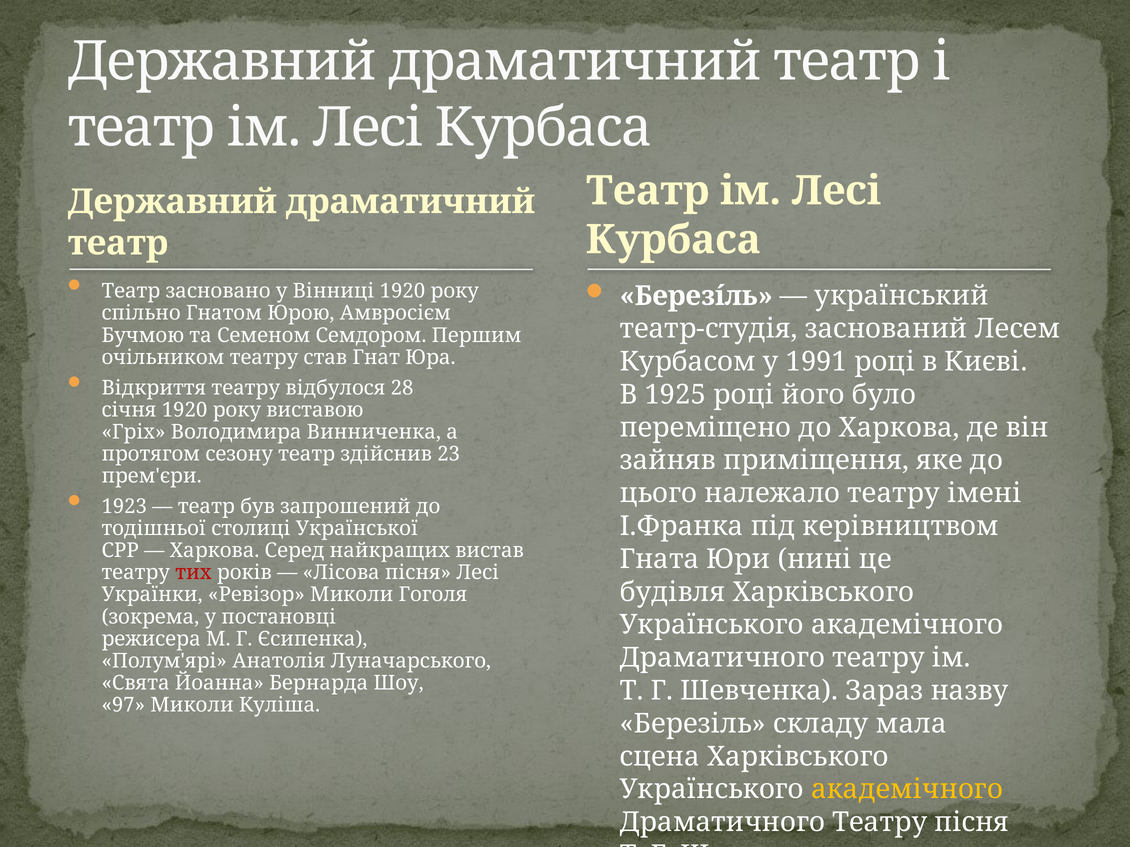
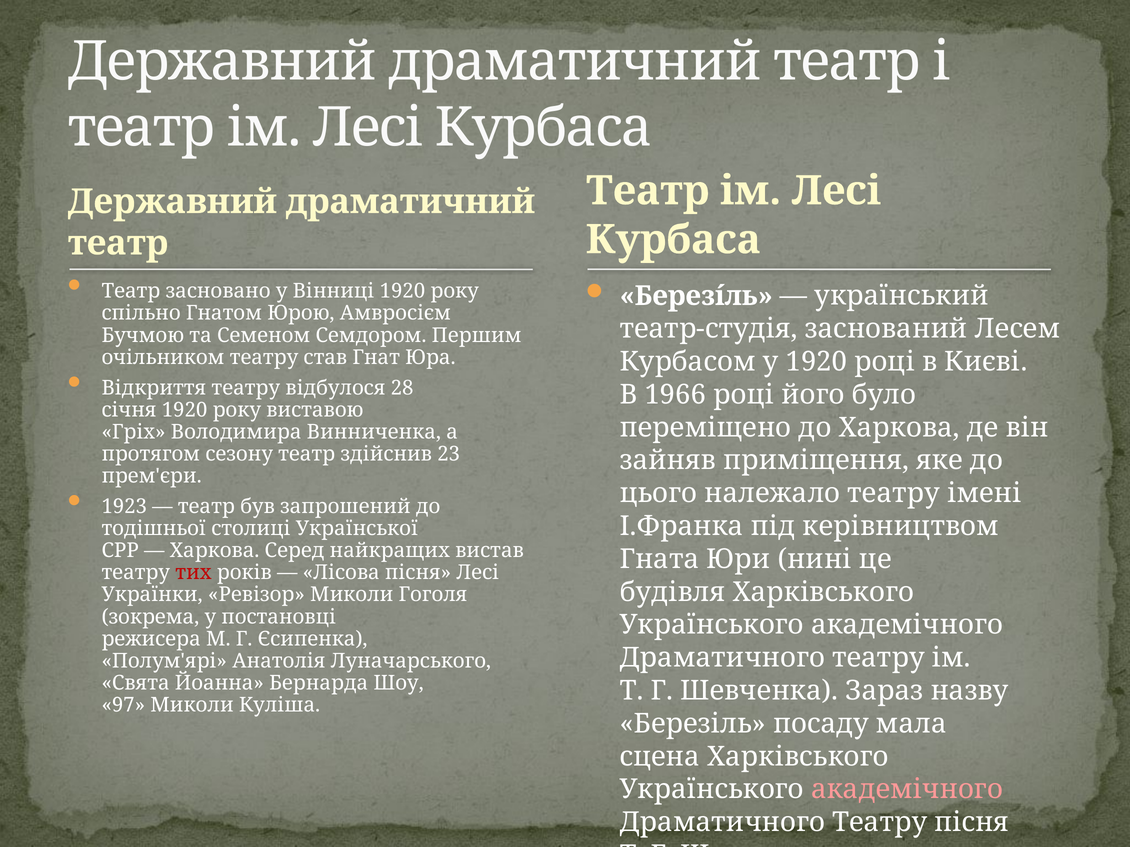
у 1991: 1991 -> 1920
1925: 1925 -> 1966
складу: складу -> посаду
академічного at (907, 790) colour: yellow -> pink
